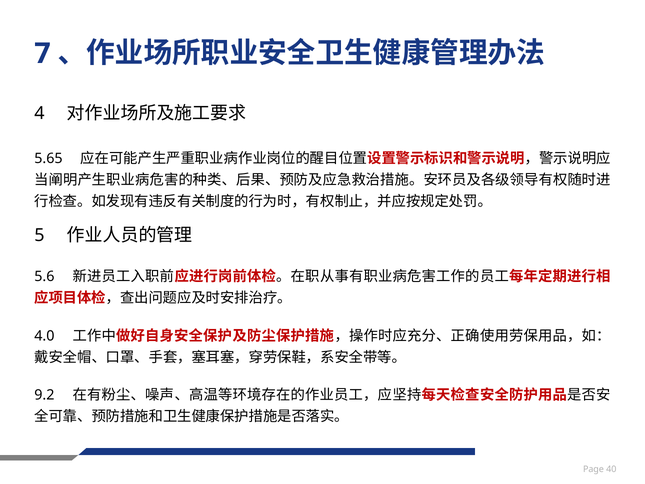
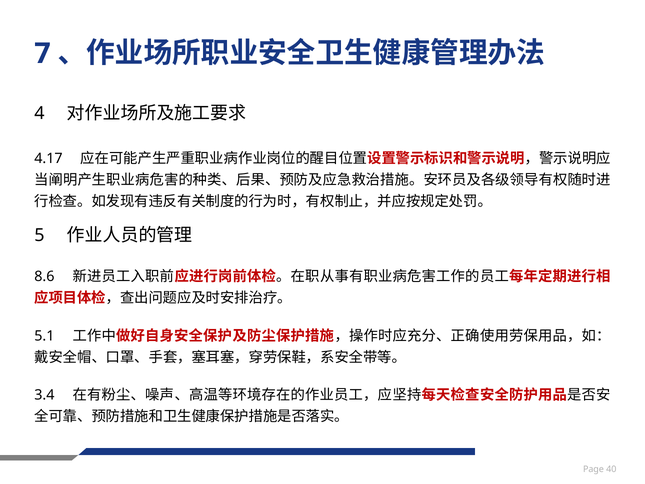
5.65: 5.65 -> 4.17
5.6: 5.6 -> 8.6
4.0: 4.0 -> 5.1
9.2: 9.2 -> 3.4
